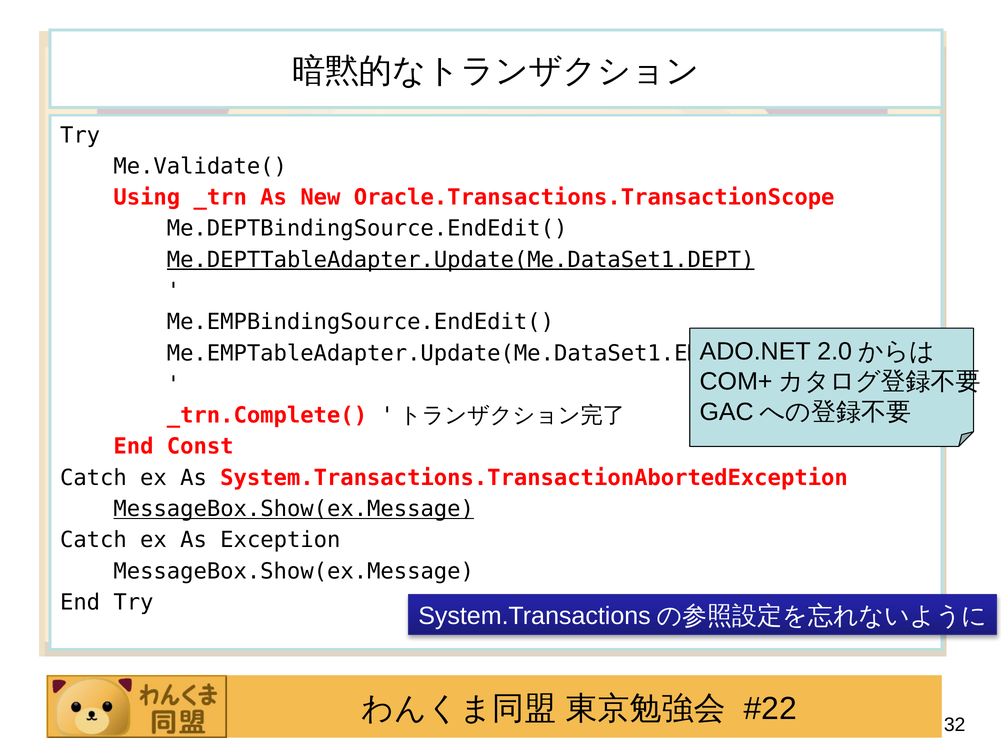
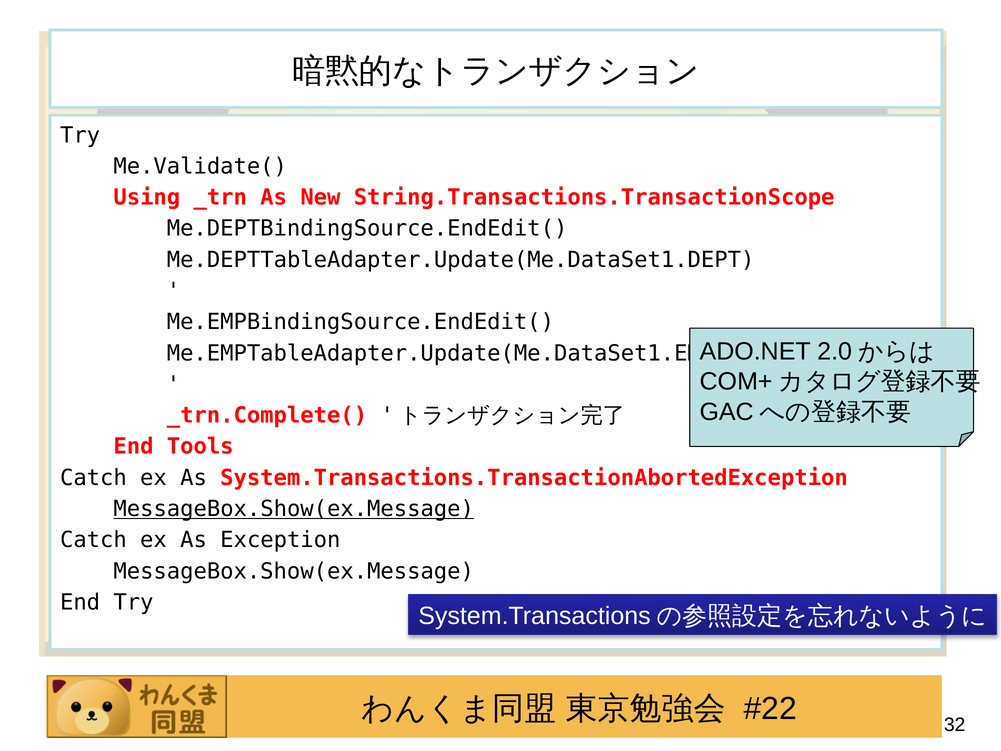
Oracle.Transactions.TransactionScope: Oracle.Transactions.TransactionScope -> String.Transactions.TransactionScope
Me.DEPTTableAdapter.Update(Me.DataSet1.DEPT underline: present -> none
Const: Const -> Tools
